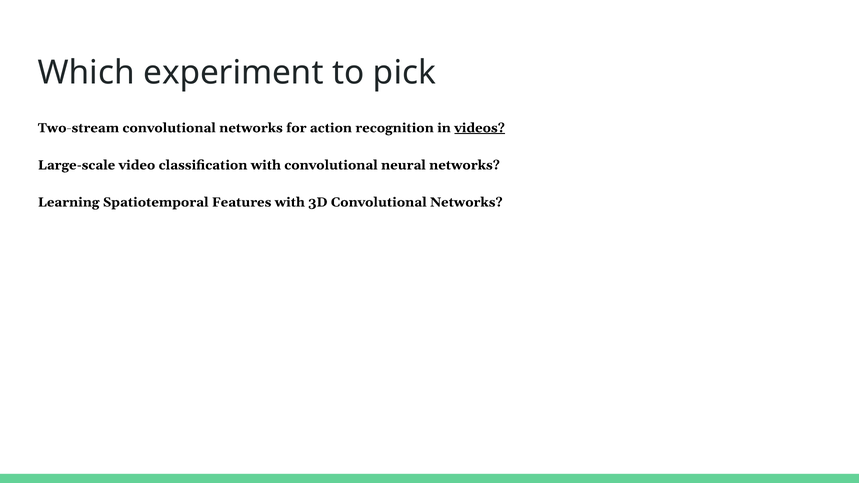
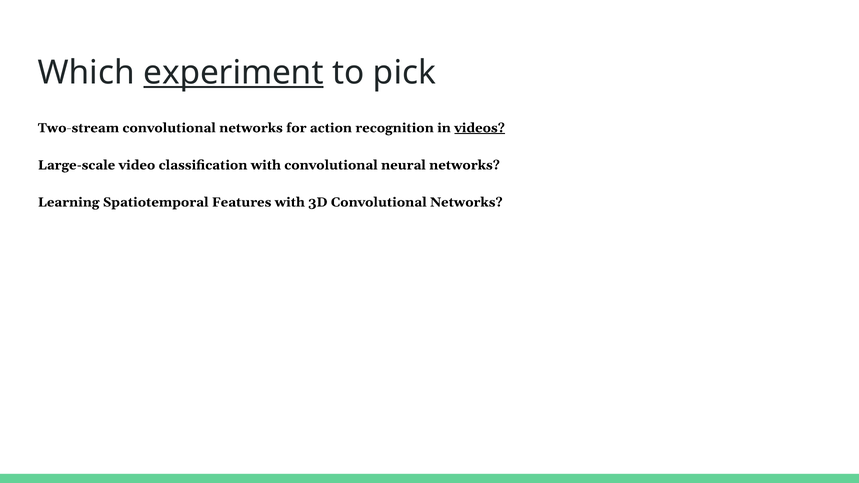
experiment underline: none -> present
